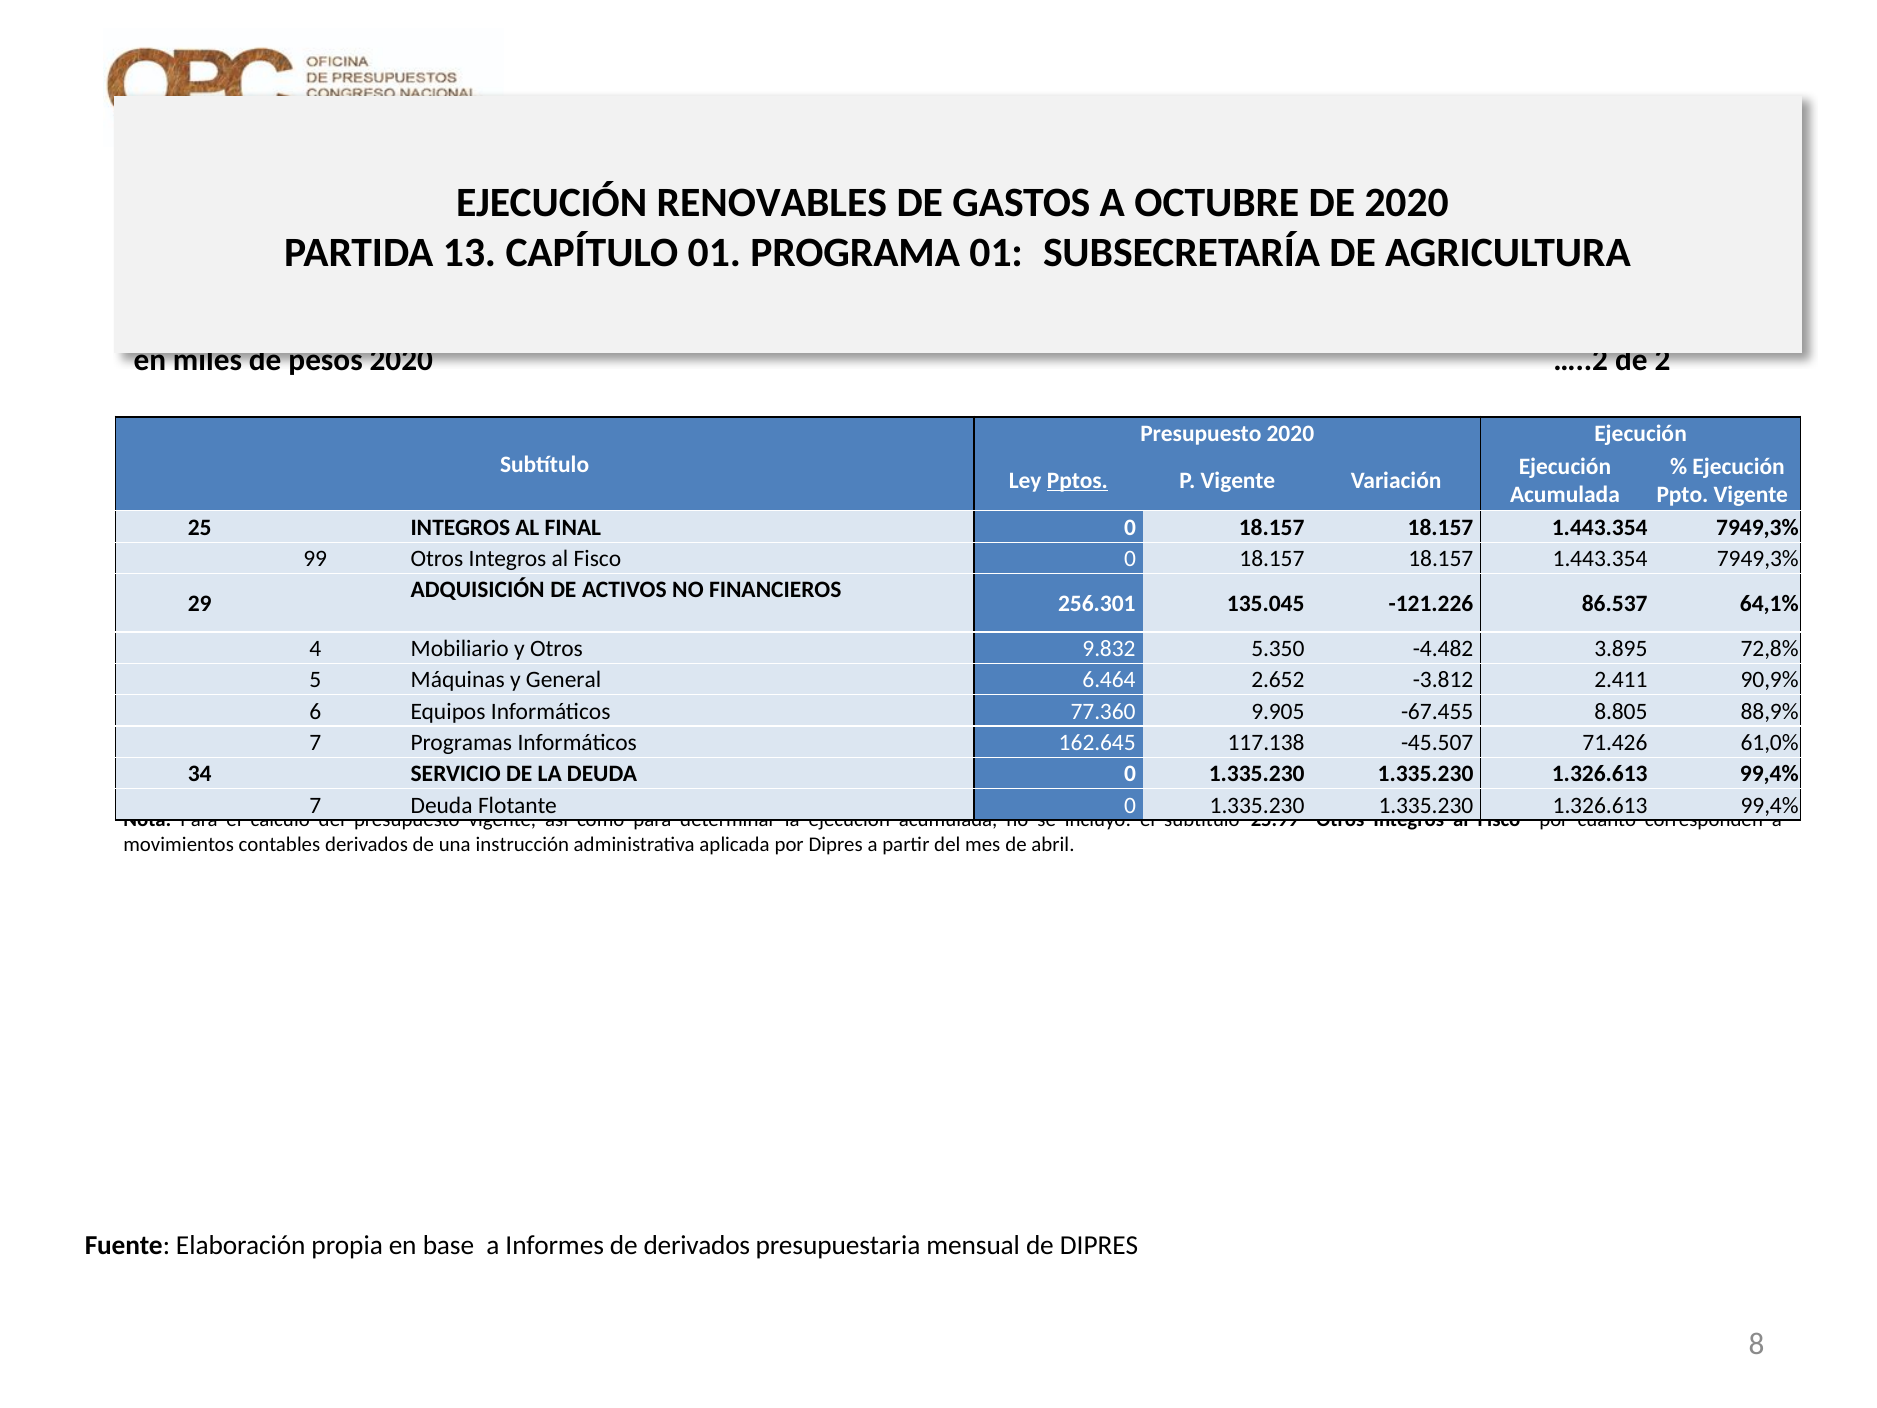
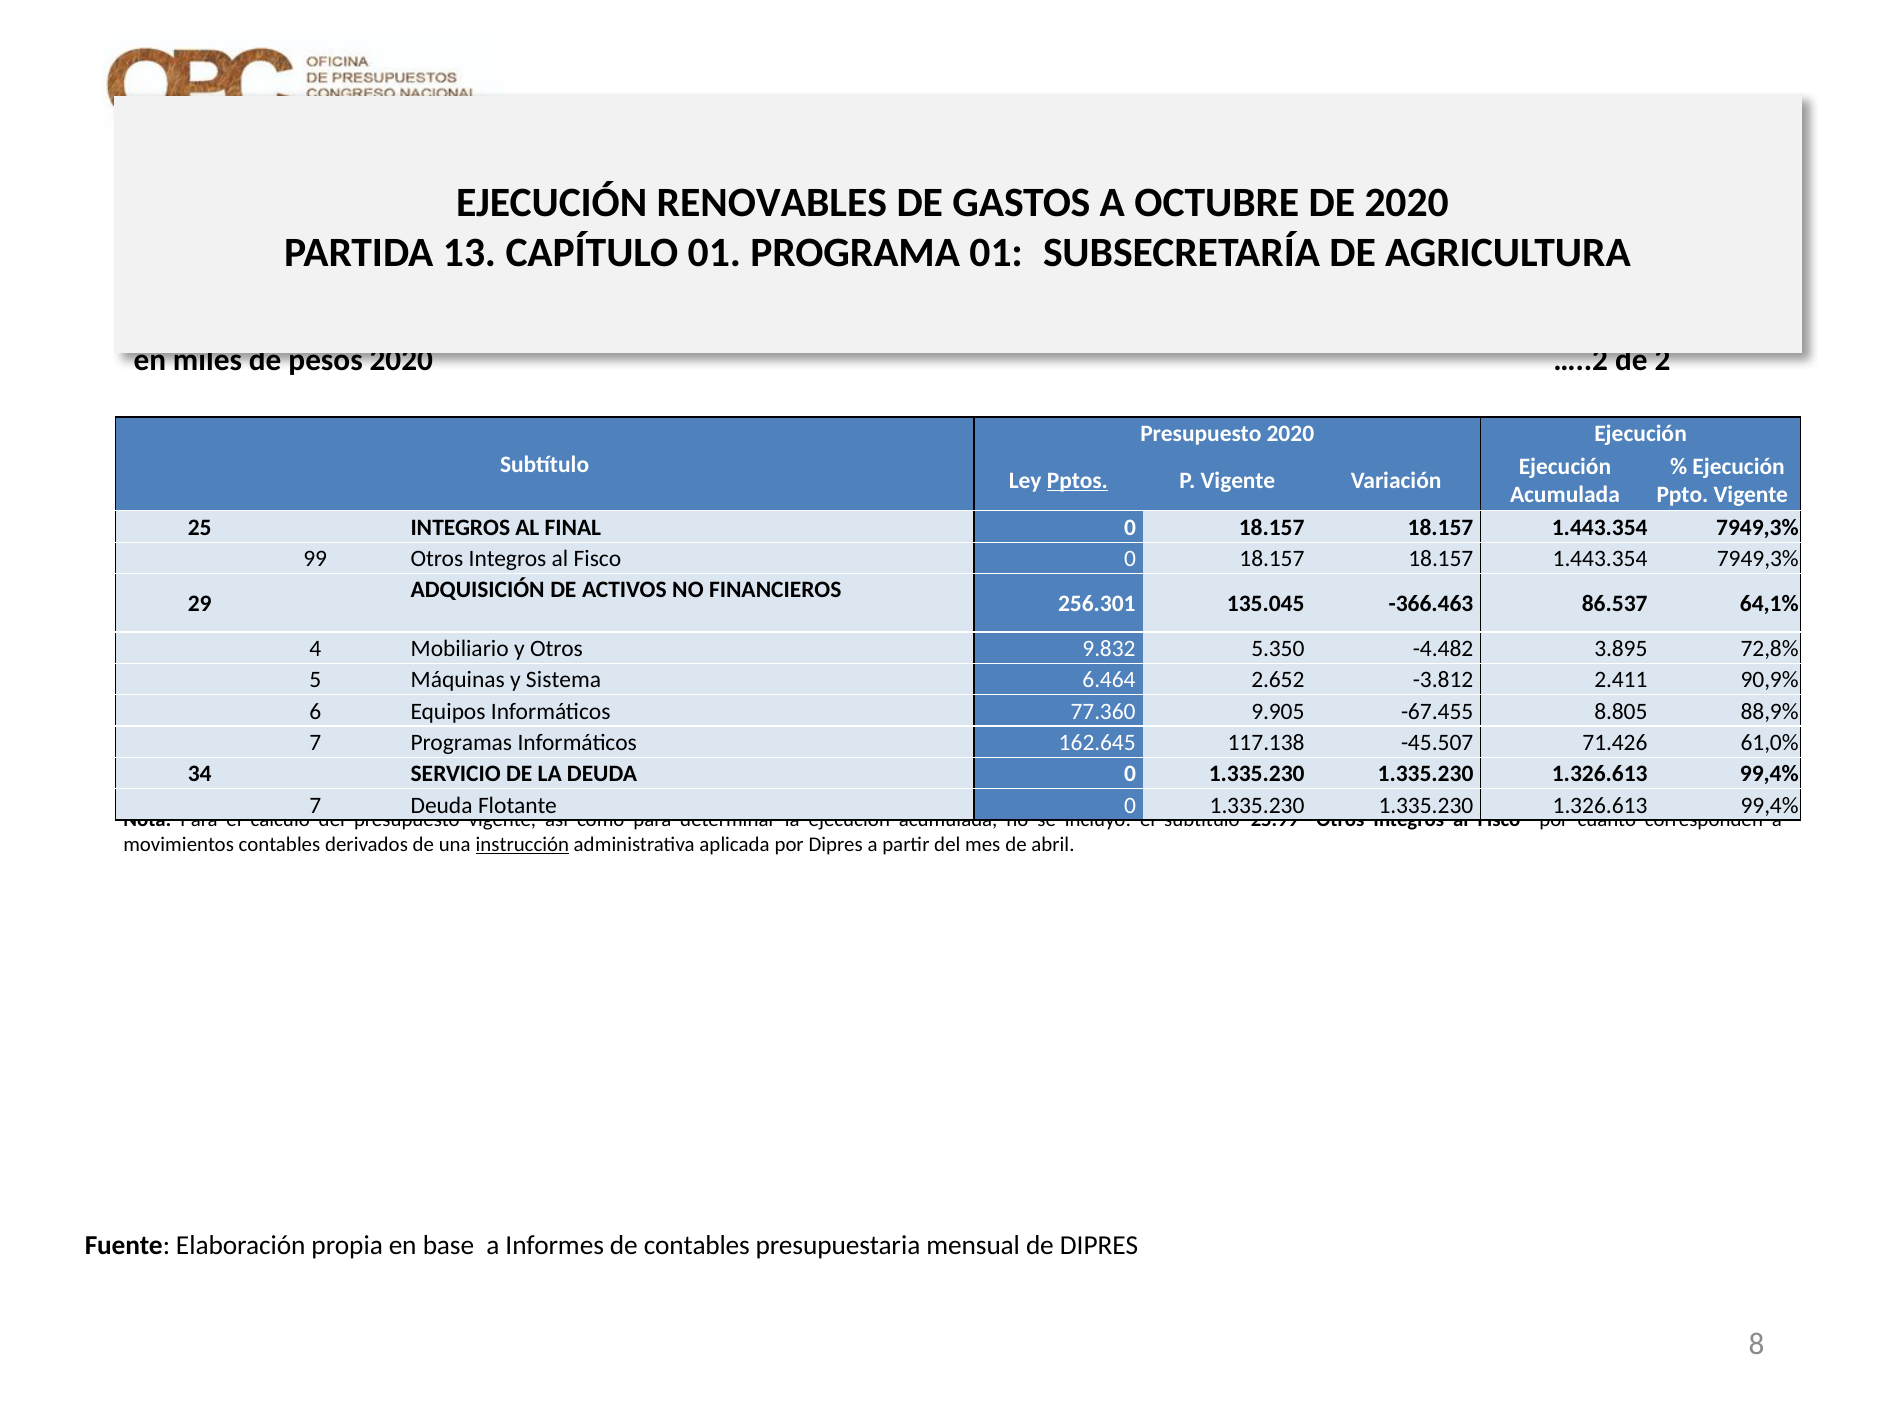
-121.226: -121.226 -> -366.463
General: General -> Sistema
instrucción underline: none -> present
de derivados: derivados -> contables
